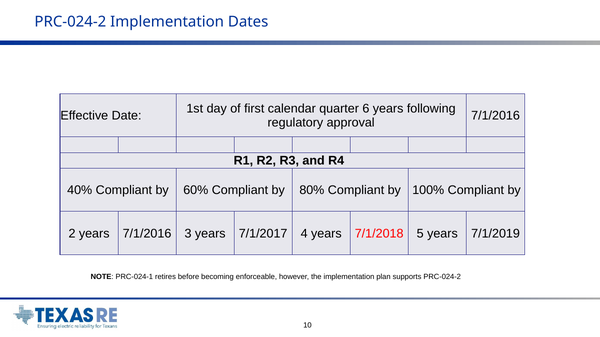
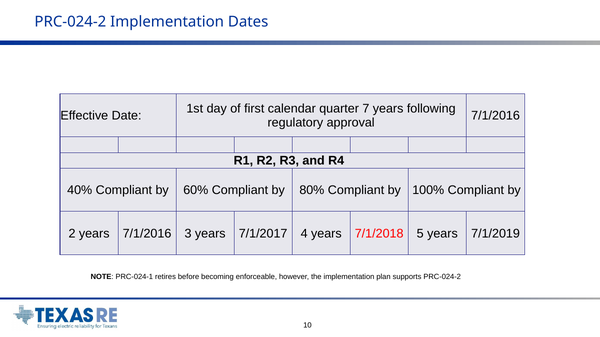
6: 6 -> 7
